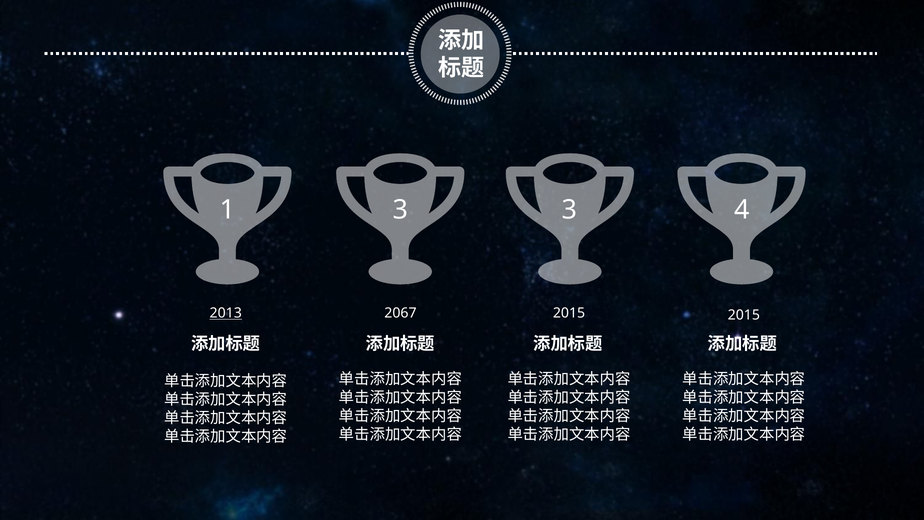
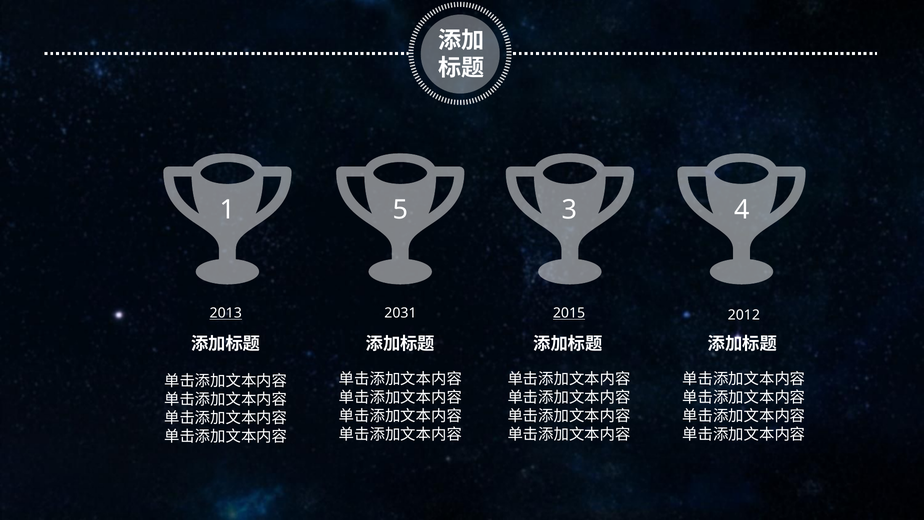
1 3: 3 -> 5
2067: 2067 -> 2031
2015 at (569, 313) underline: none -> present
2015 at (744, 315): 2015 -> 2012
